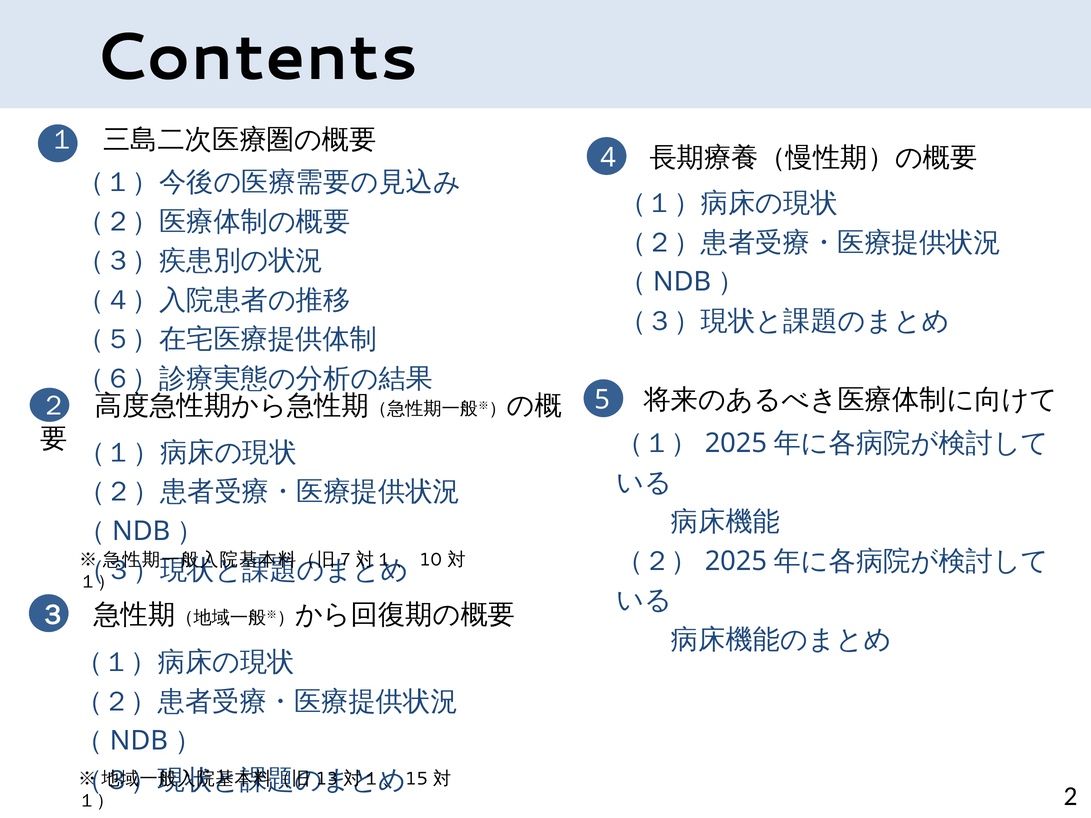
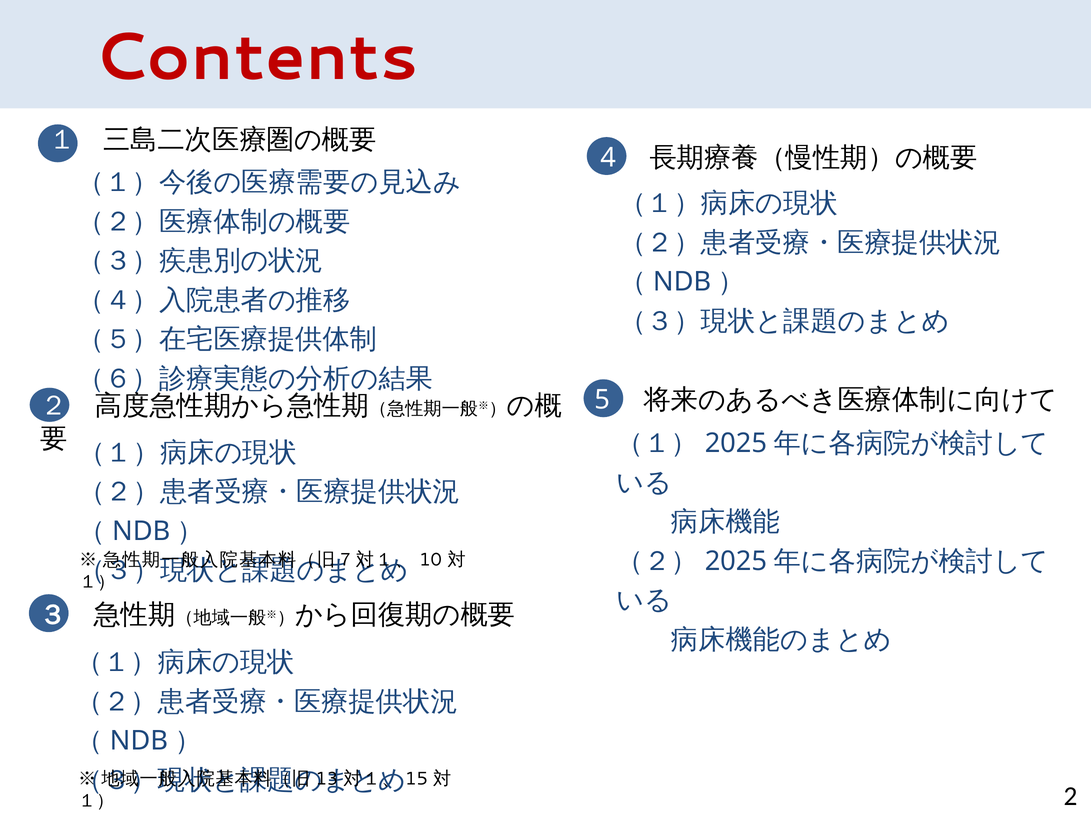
Contents colour: black -> red
